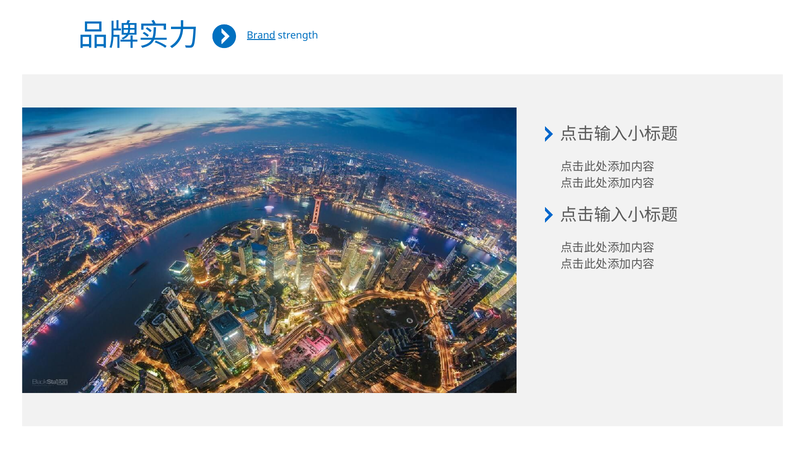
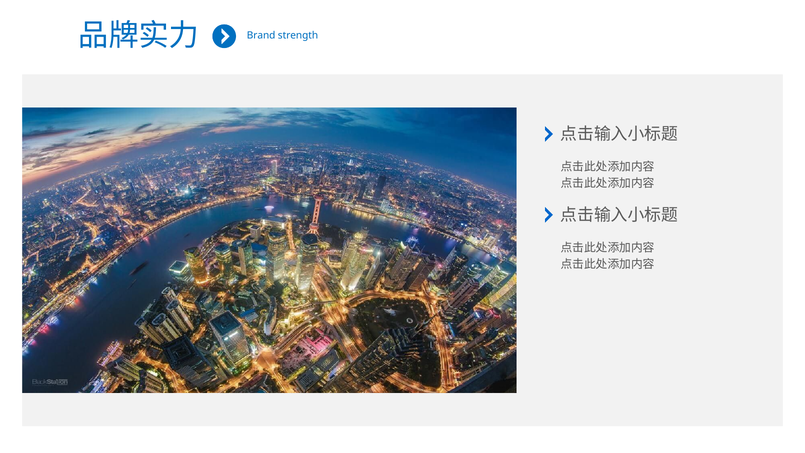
Brand underline: present -> none
